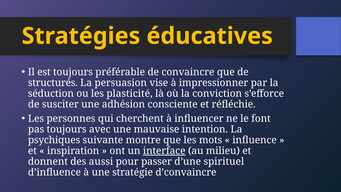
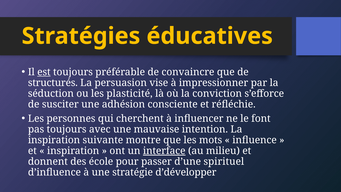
est underline: none -> present
psychiques at (54, 140): psychiques -> inspiration
aussi: aussi -> école
d’convaincre: d’convaincre -> d’développer
